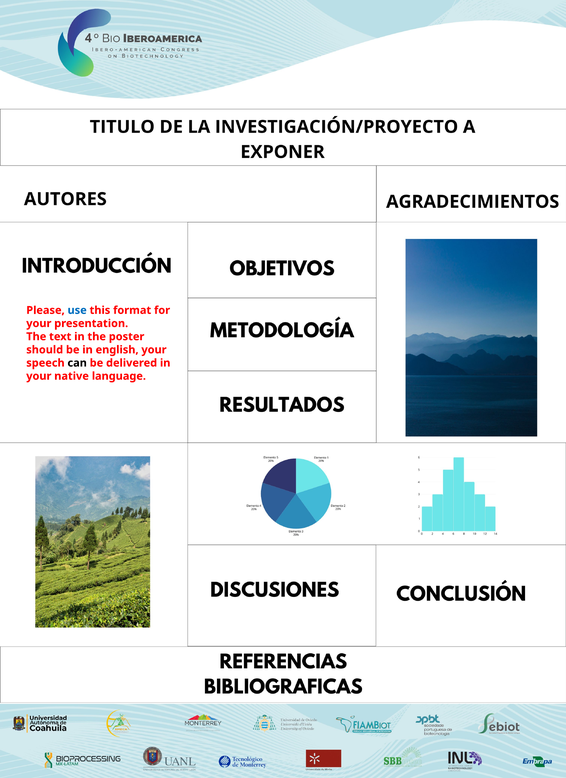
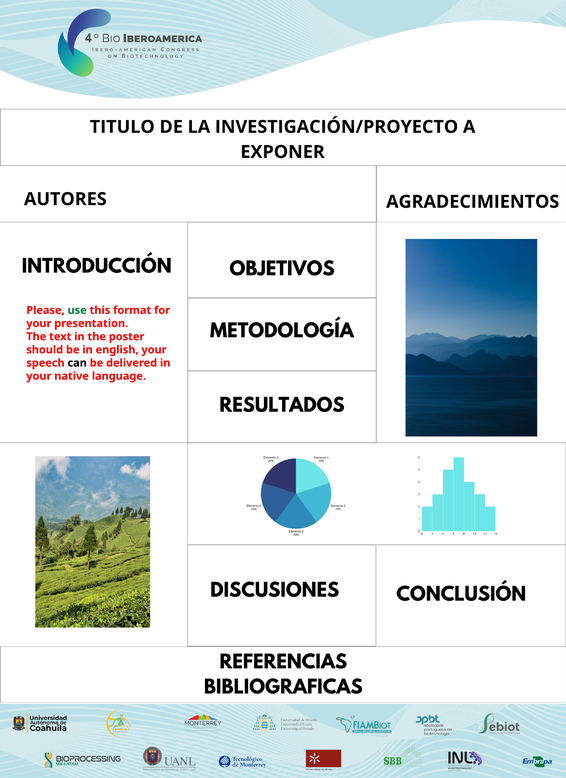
use colour: blue -> green
